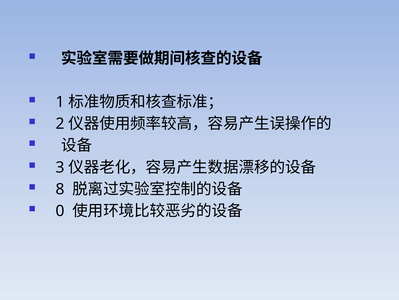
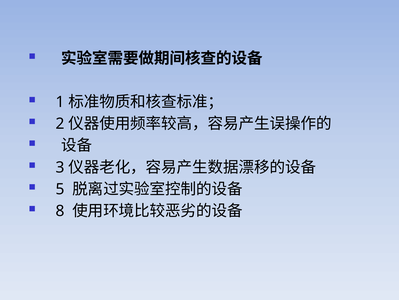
8: 8 -> 5
0: 0 -> 8
